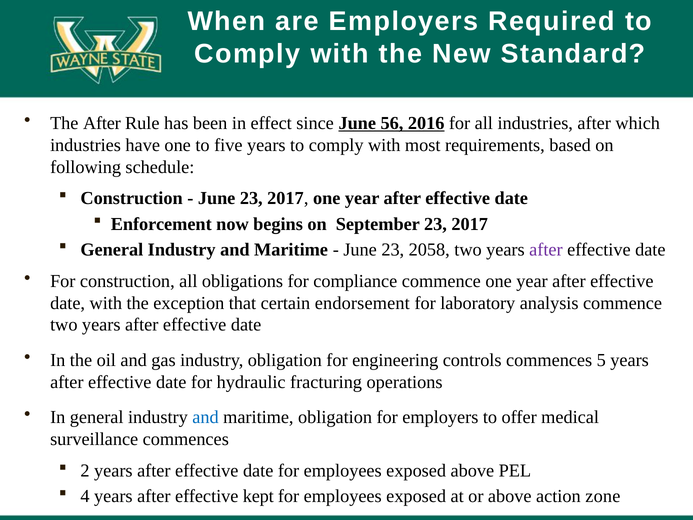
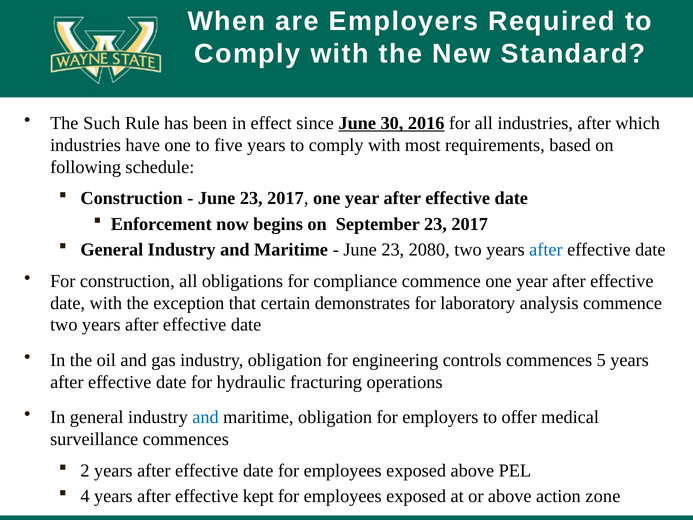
The After: After -> Such
56: 56 -> 30
2058: 2058 -> 2080
after at (546, 250) colour: purple -> blue
endorsement: endorsement -> demonstrates
